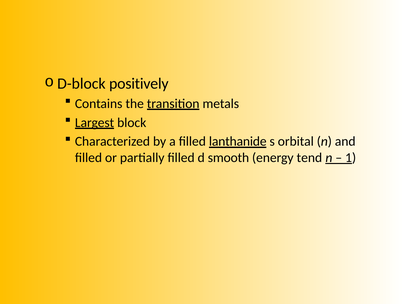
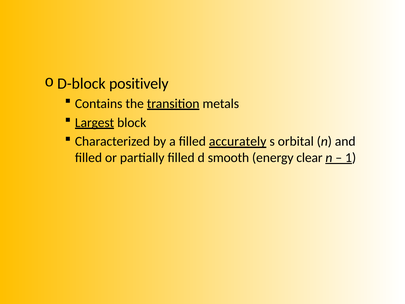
lanthanide: lanthanide -> accurately
tend: tend -> clear
